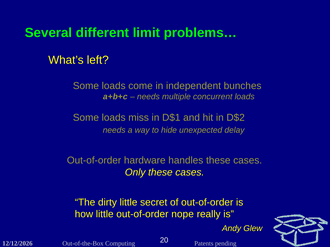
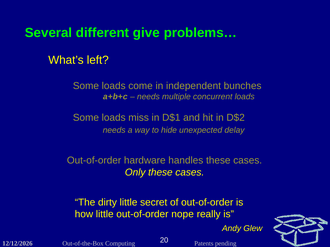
limit: limit -> give
